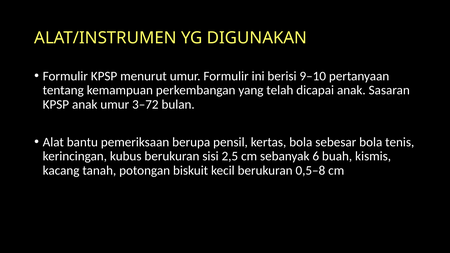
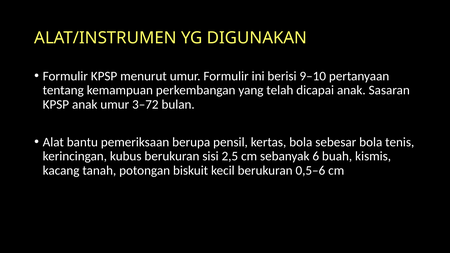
0,5–8: 0,5–8 -> 0,5–6
